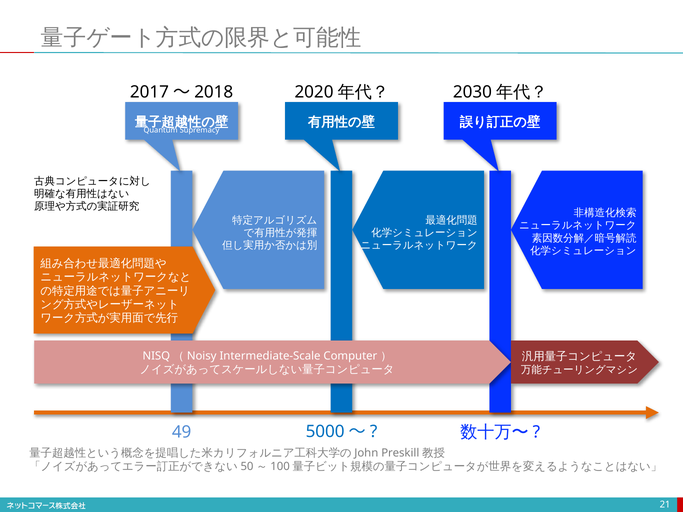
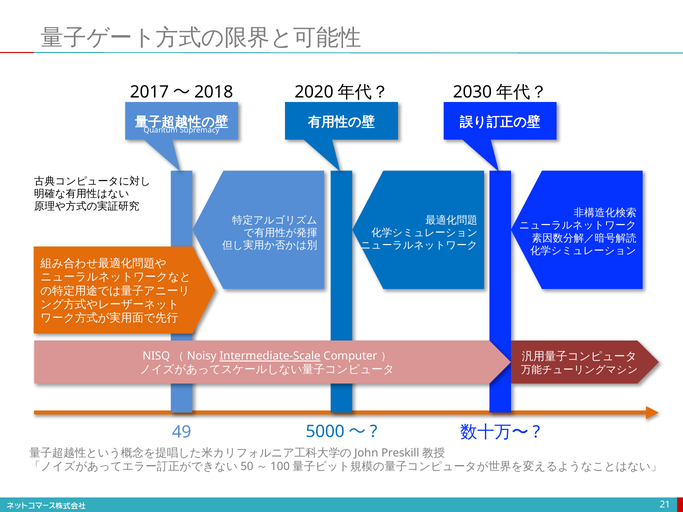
Intermediate-Scale underline: none -> present
